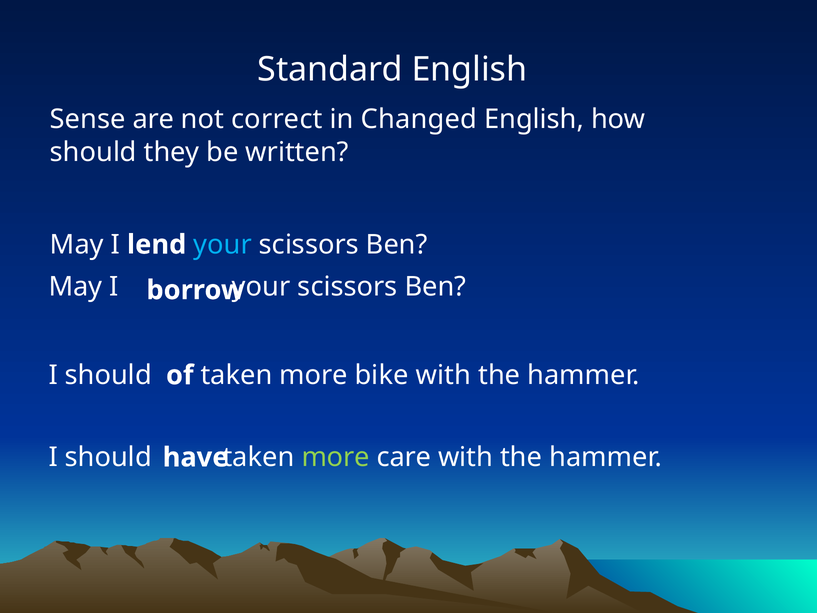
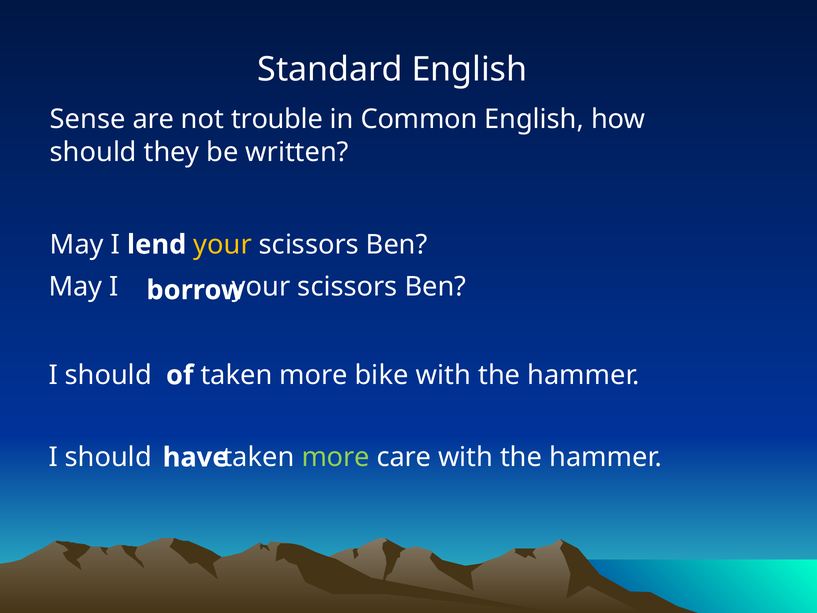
correct: correct -> trouble
Changed: Changed -> Common
your at (223, 245) colour: light blue -> yellow
